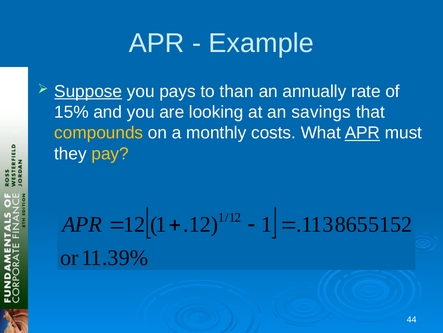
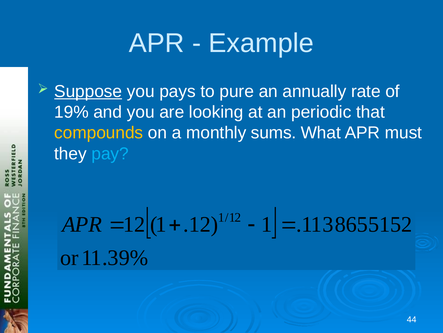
than: than -> pure
15%: 15% -> 19%
savings: savings -> periodic
costs: costs -> sums
APR at (362, 133) underline: present -> none
pay colour: yellow -> light blue
